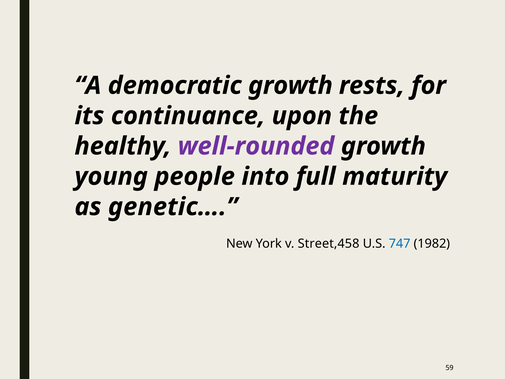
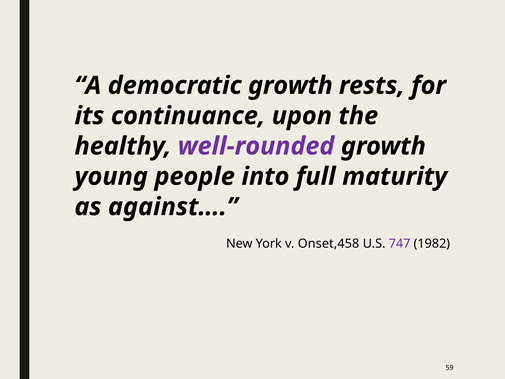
genetic…: genetic… -> against…
Street,458: Street,458 -> Onset,458
747 colour: blue -> purple
